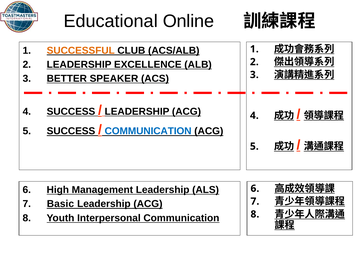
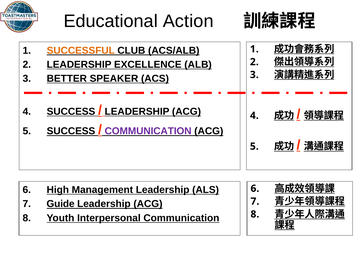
Online: Online -> Action
COMMUNICATION at (148, 131) colour: blue -> purple
Basic: Basic -> Guide
